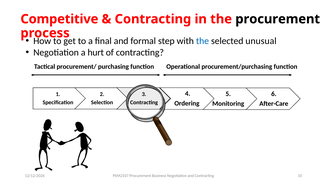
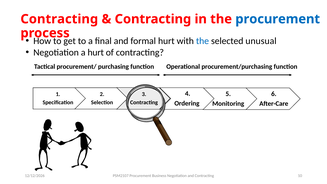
Competitive at (59, 19): Competitive -> Contracting
procurement at (278, 19) colour: black -> blue
formal step: step -> hurt
